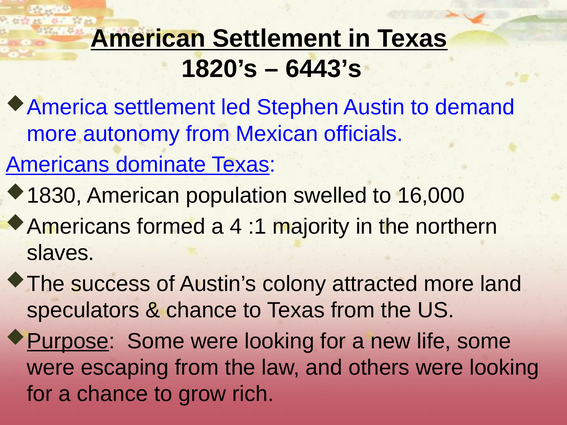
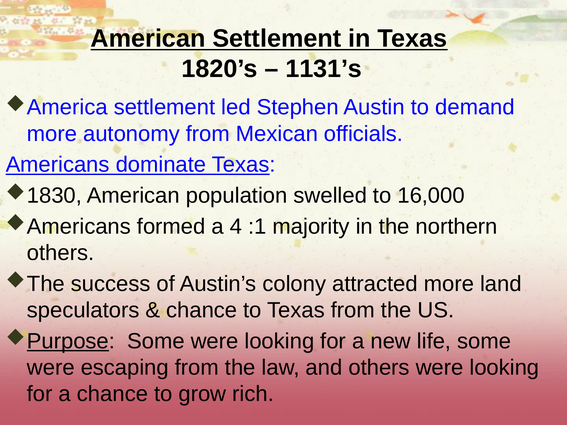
6443’s: 6443’s -> 1131’s
slaves at (61, 253): slaves -> others
